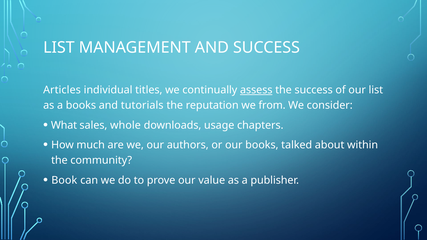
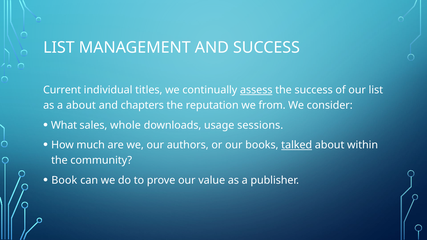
Articles: Articles -> Current
a books: books -> about
tutorials: tutorials -> chapters
chapters: chapters -> sessions
talked underline: none -> present
